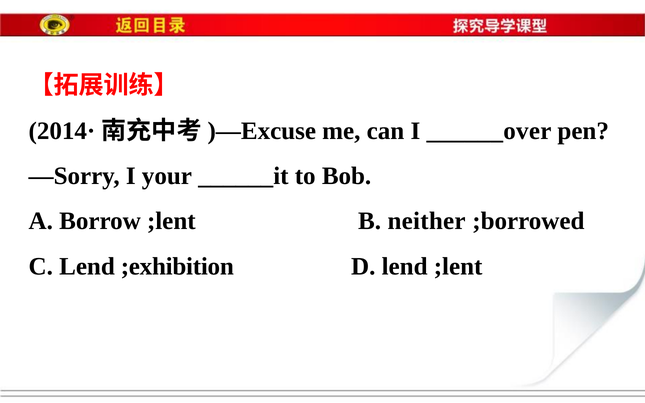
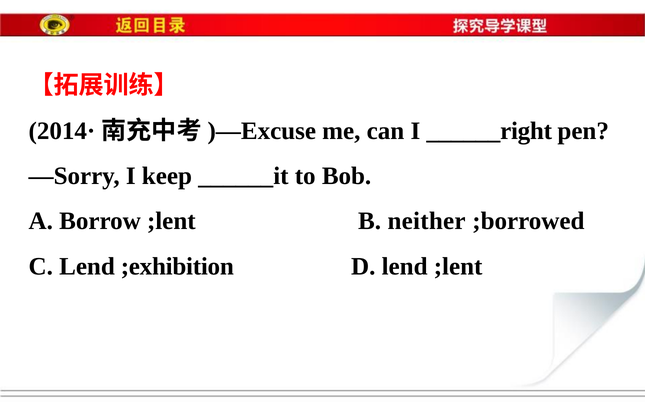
______over: ______over -> ______right
your: your -> keep
